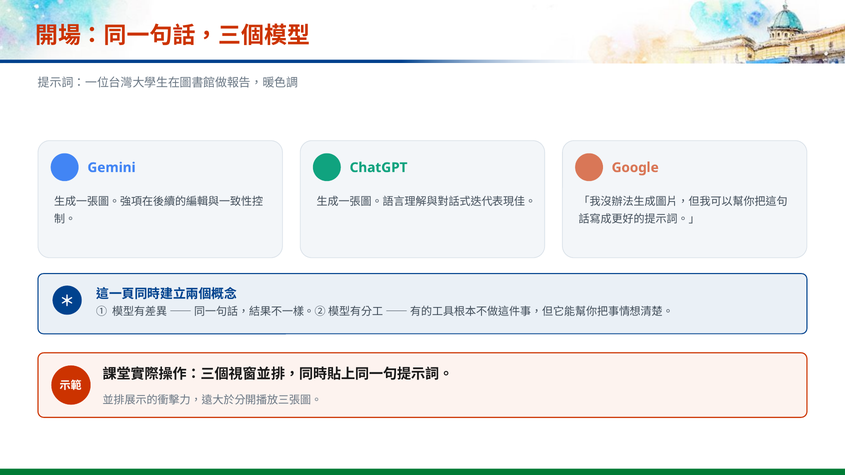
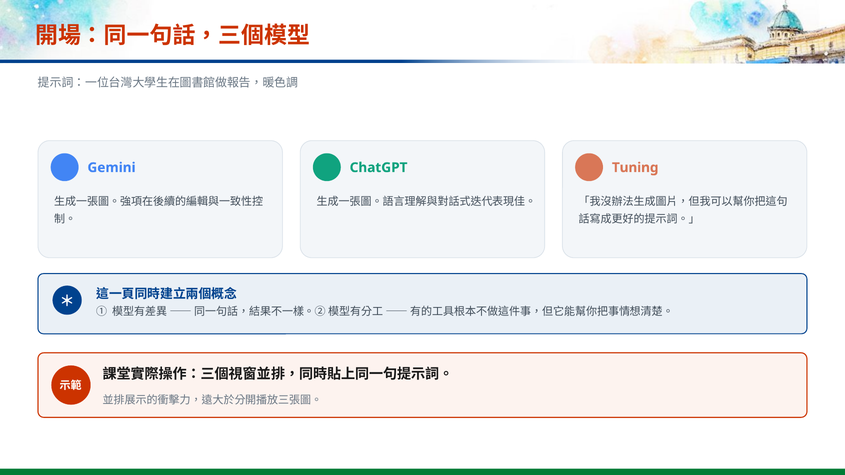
Google: Google -> Tuning
